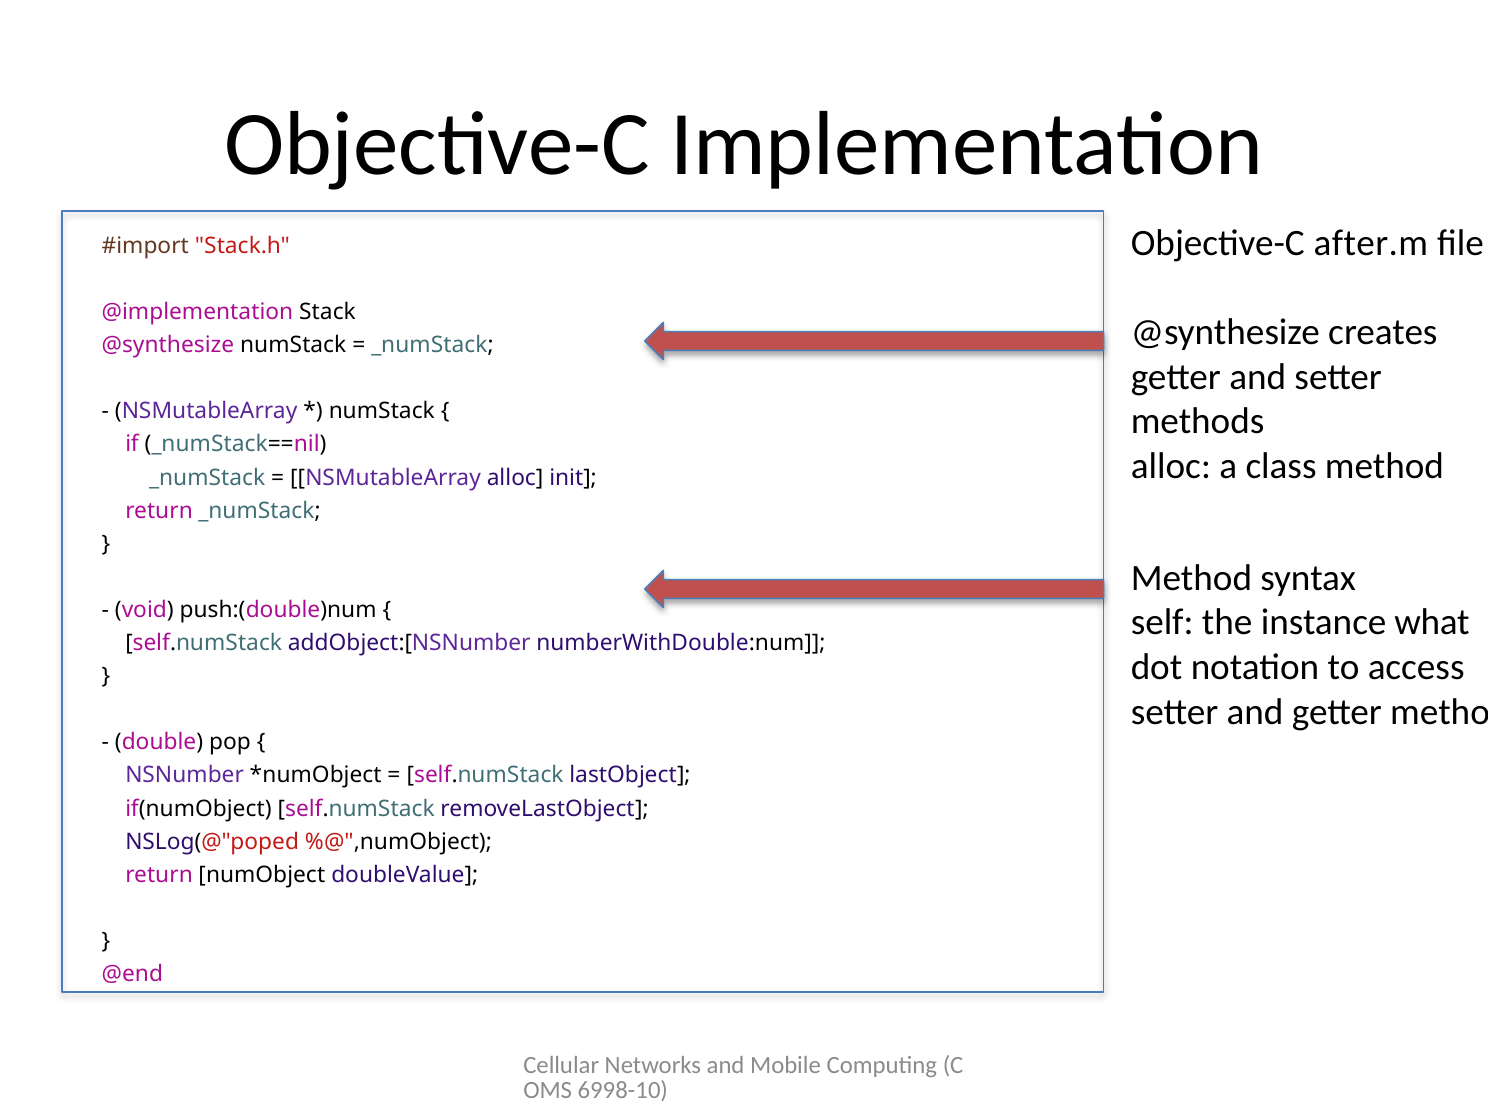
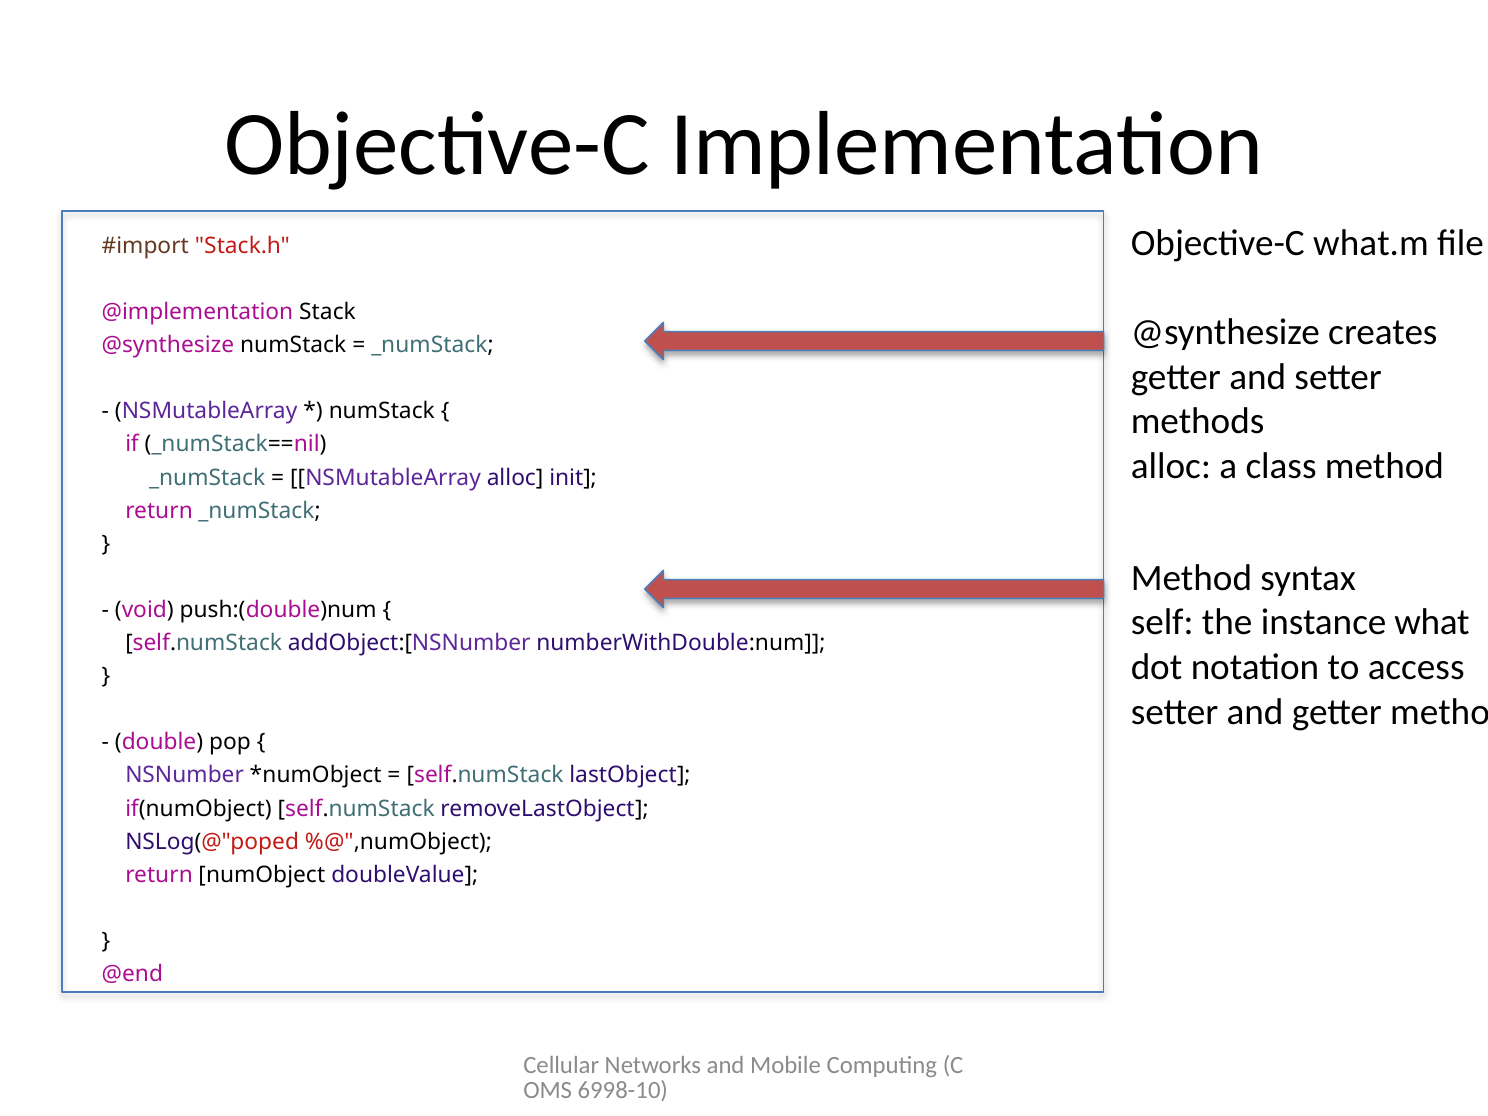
after.m: after.m -> what.m
